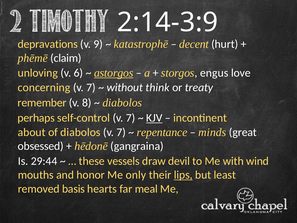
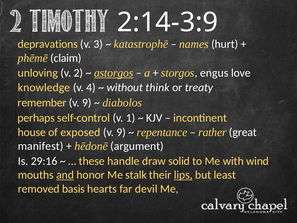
9: 9 -> 3
decent: decent -> names
6: 6 -> 2
concerning: concerning -> knowledge
7 at (91, 87): 7 -> 4
8 at (87, 103): 8 -> 9
self-control v 7: 7 -> 1
KJV underline: present -> none
about: about -> house
of diabolos: diabolos -> exposed
7 at (121, 132): 7 -> 9
minds: minds -> rather
obsessed: obsessed -> manifest
gangraina: gangraina -> argument
29:44: 29:44 -> 29:16
vessels: vessels -> handle
devil: devil -> solid
and underline: none -> present
only: only -> stalk
meal: meal -> devil
